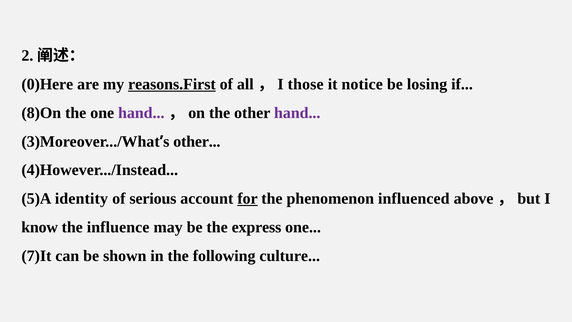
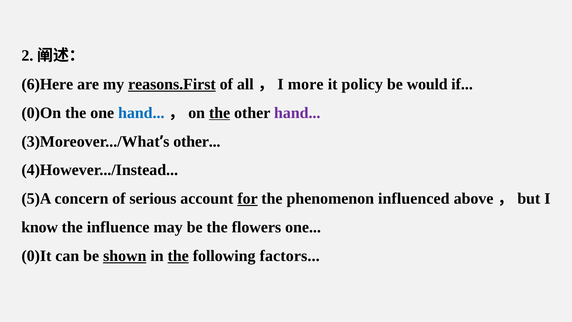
0)Here: 0)Here -> 6)Here
those: those -> more
notice: notice -> policy
losing: losing -> would
8)On: 8)On -> 0)On
hand at (141, 113) colour: purple -> blue
the at (220, 113) underline: none -> present
identity: identity -> concern
express: express -> flowers
7)It: 7)It -> 0)It
shown underline: none -> present
the at (178, 256) underline: none -> present
culture: culture -> factors
